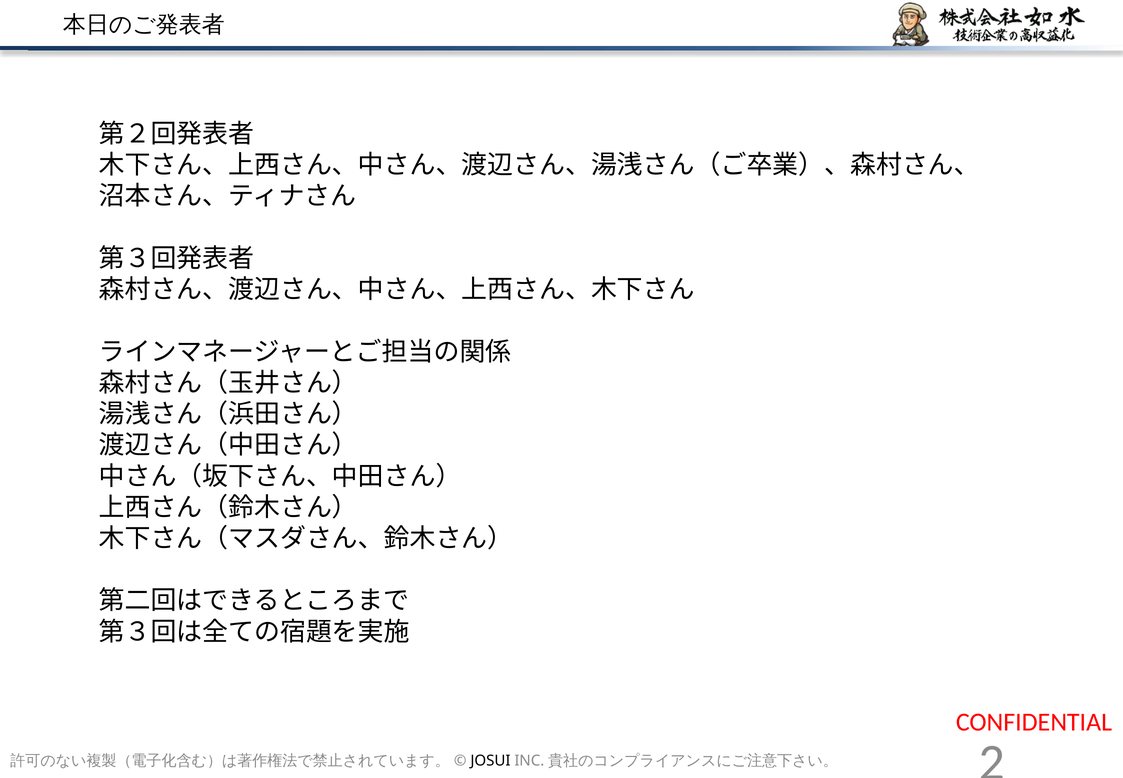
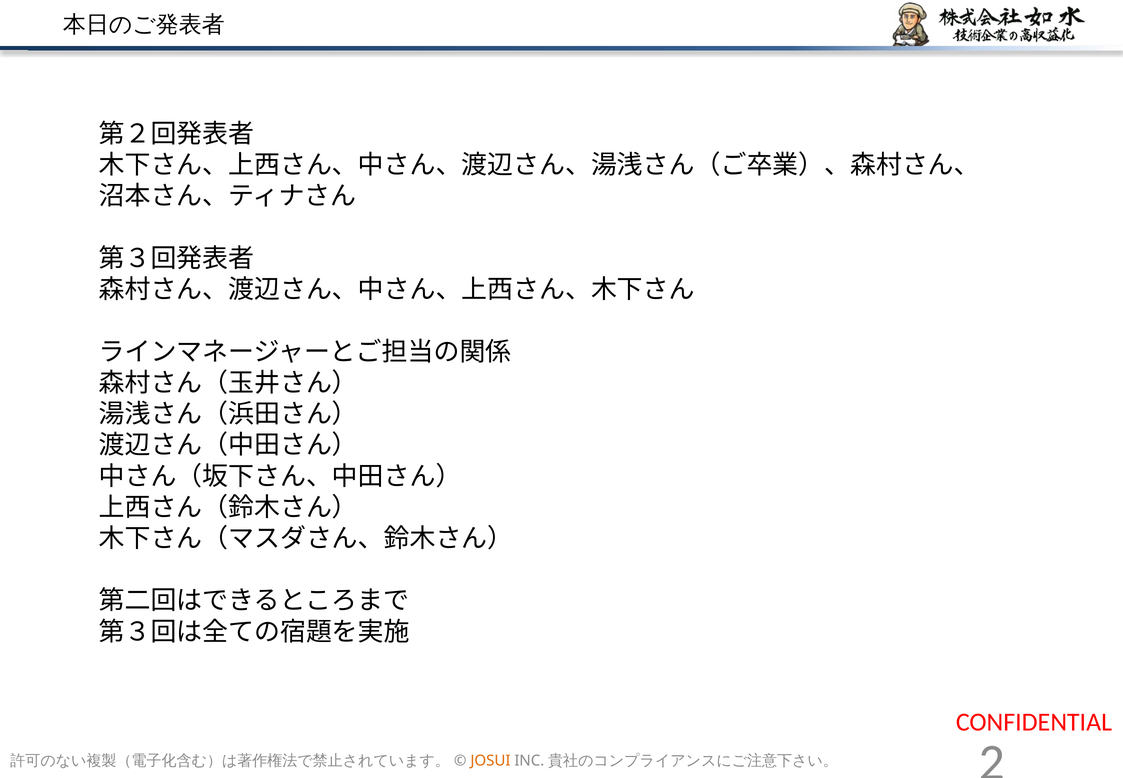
JOSUI colour: black -> orange
